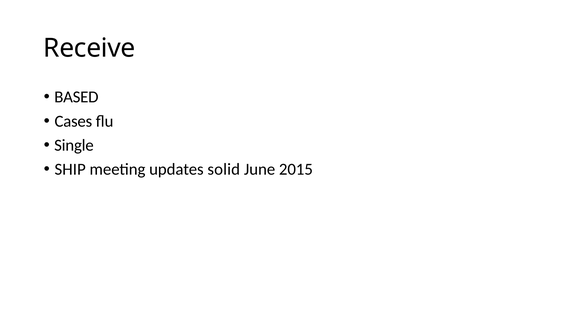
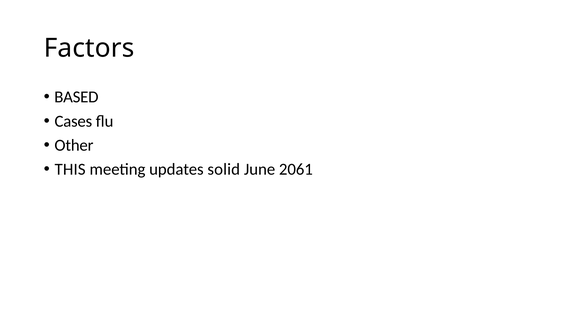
Receive: Receive -> Factors
Single: Single -> Other
SHIP: SHIP -> THIS
2015: 2015 -> 2061
